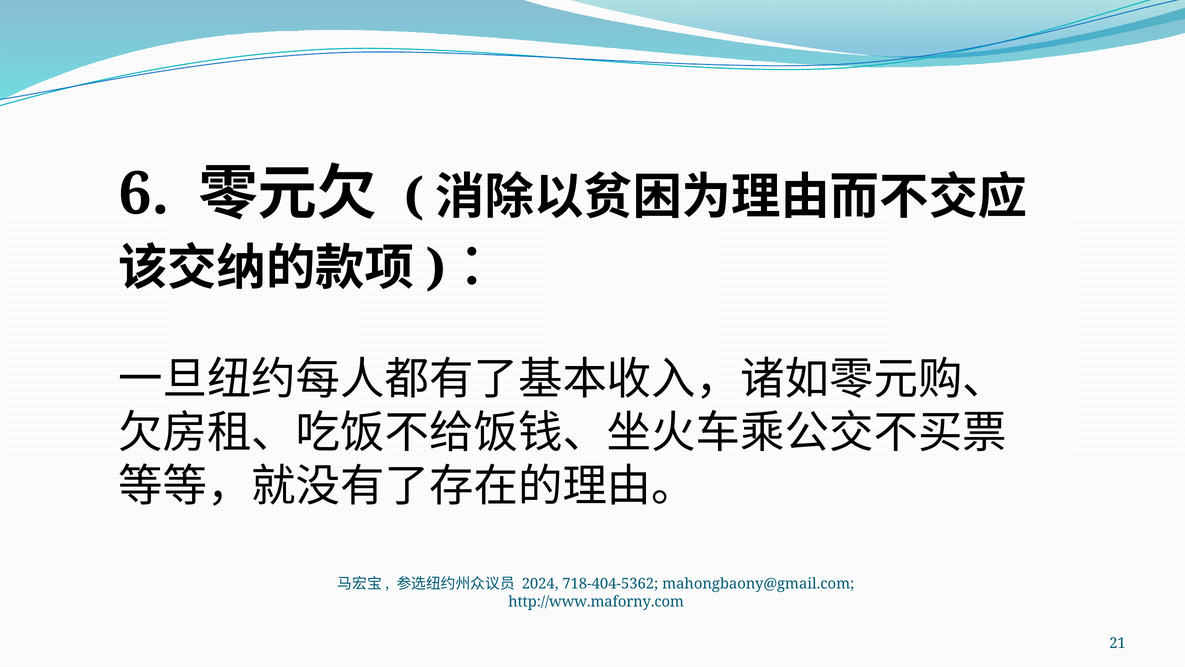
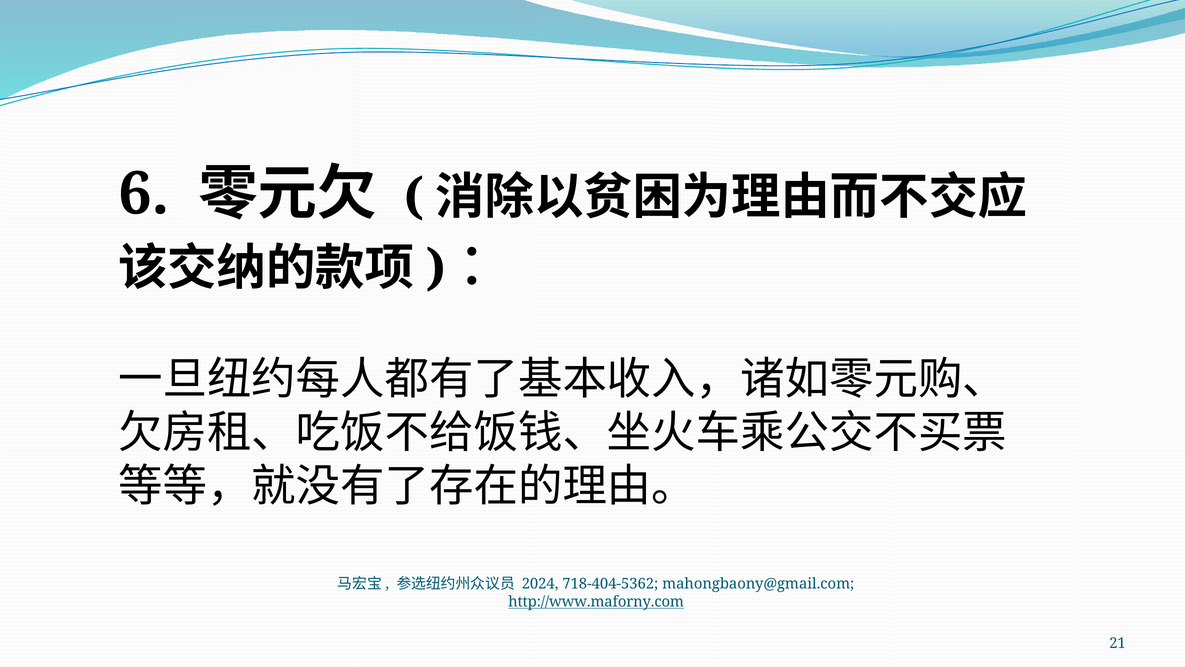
http://www.maforny.com underline: none -> present
